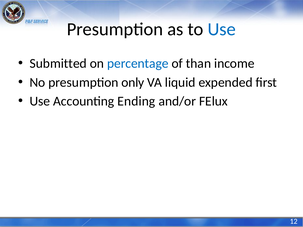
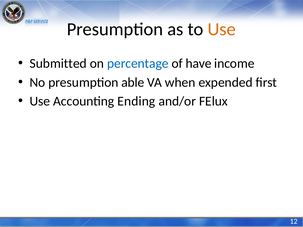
Use at (222, 29) colour: blue -> orange
than: than -> have
only: only -> able
liquid: liquid -> when
